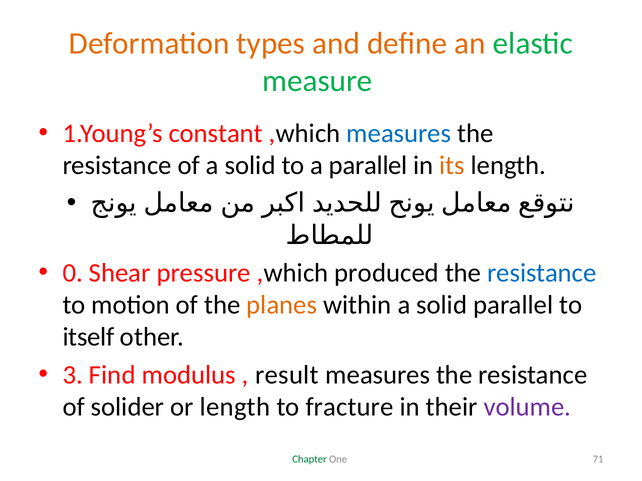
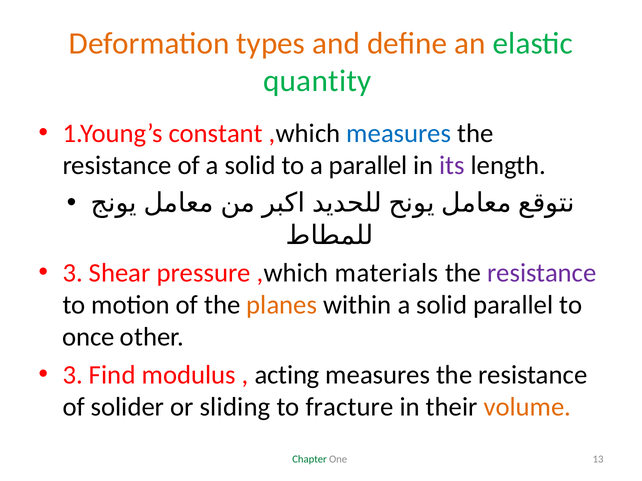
measure: measure -> quantity
its colour: orange -> purple
0 at (73, 273): 0 -> 3
produced: produced -> materials
resistance at (542, 273) colour: blue -> purple
itself: itself -> once
result: result -> acting
or length: length -> sliding
volume colour: purple -> orange
71: 71 -> 13
